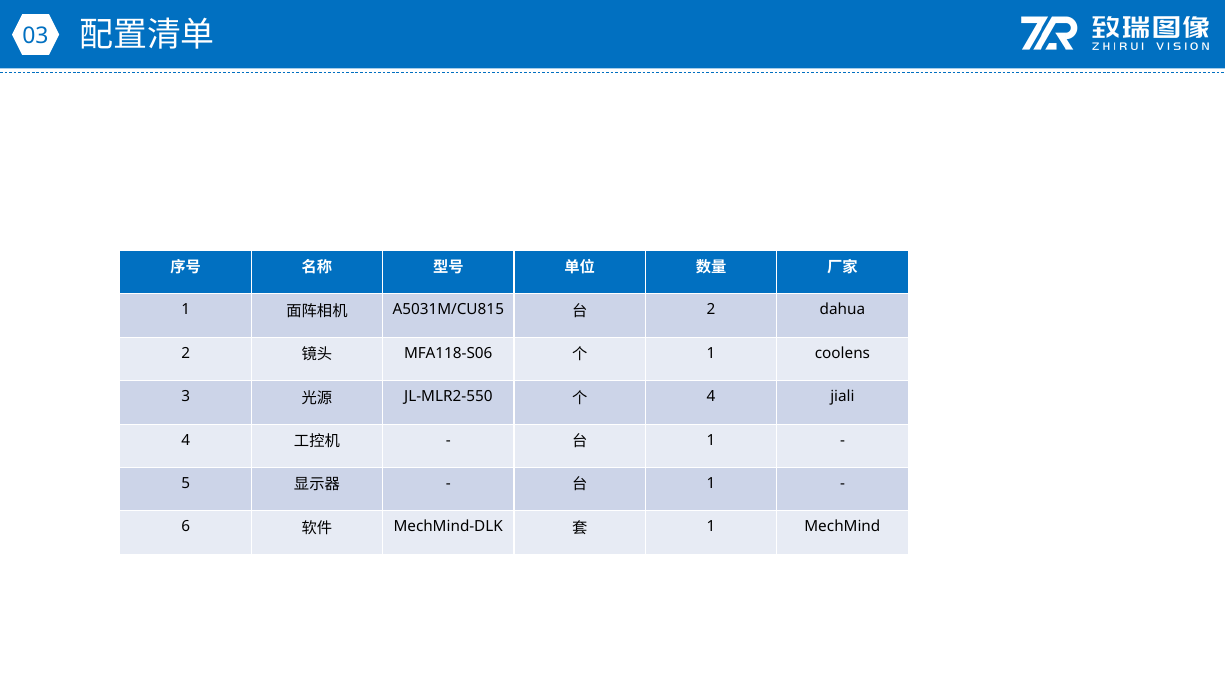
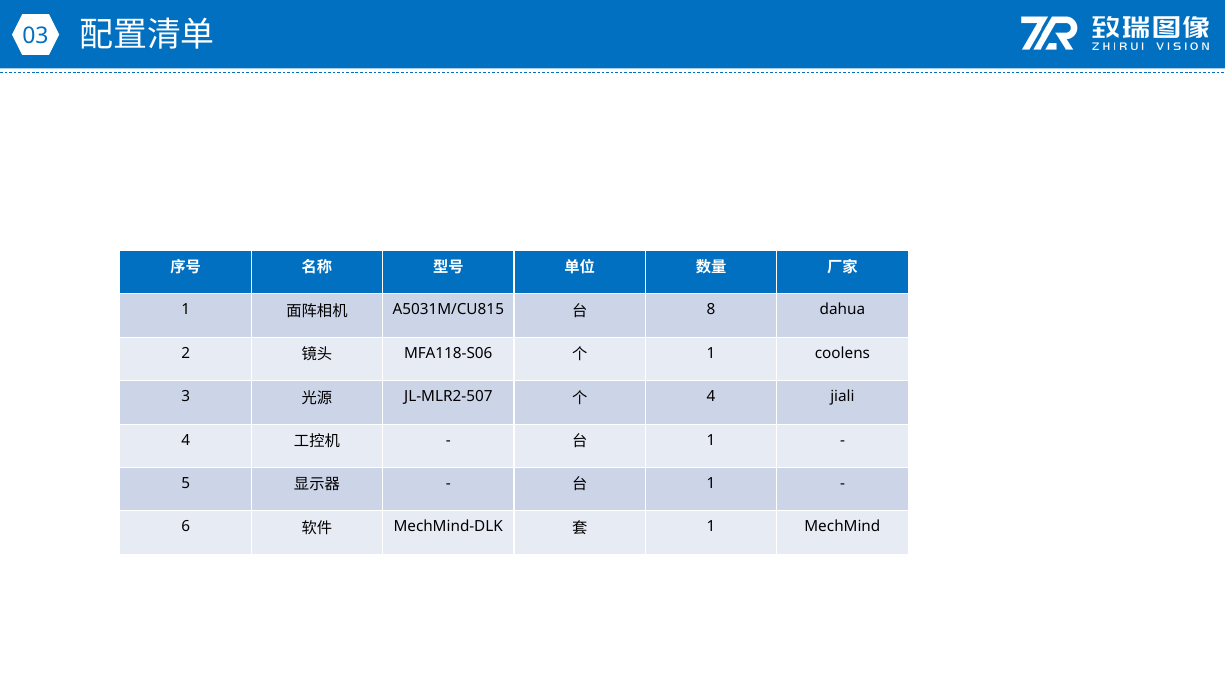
2 at (711, 310): 2 -> 8
JL-MLR2-550: JL-MLR2-550 -> JL-MLR2-507
